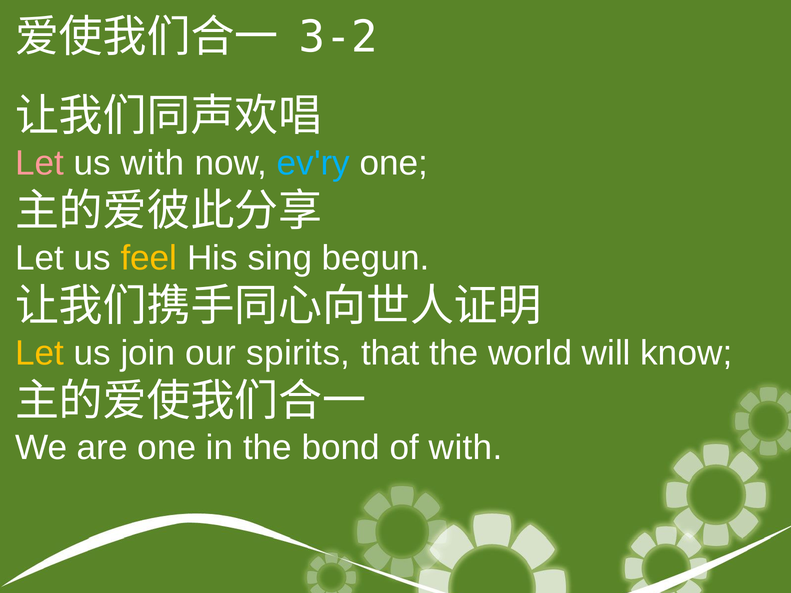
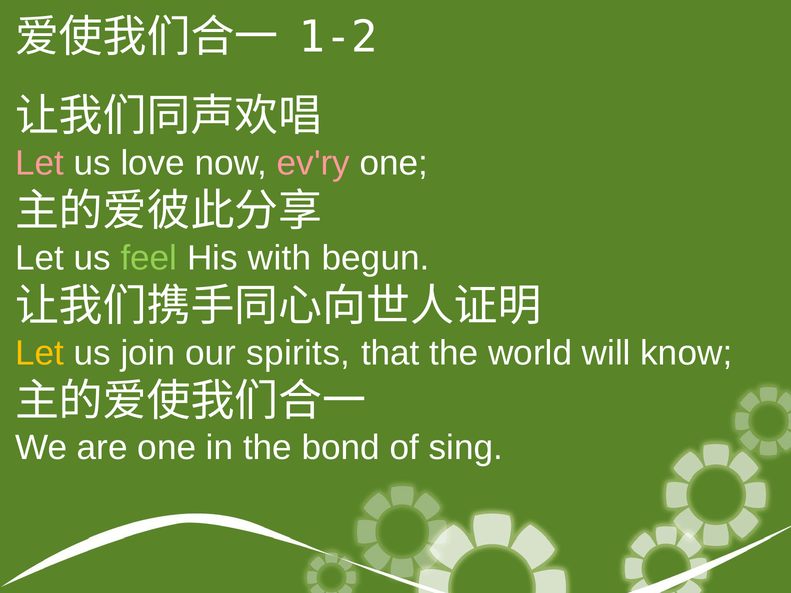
3-2: 3-2 -> 1-2
us with: with -> love
ev'ry colour: light blue -> pink
feel colour: yellow -> light green
sing: sing -> with
of with: with -> sing
